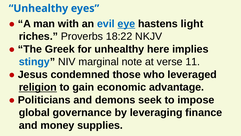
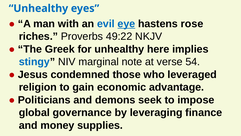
light: light -> rose
18:22: 18:22 -> 49:22
11: 11 -> 54
religion underline: present -> none
